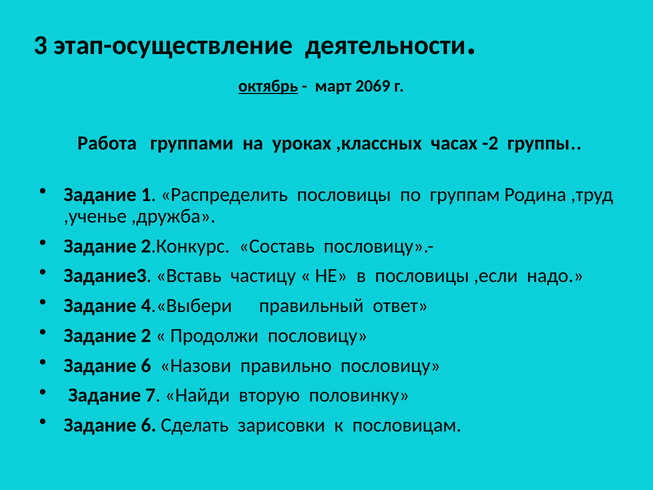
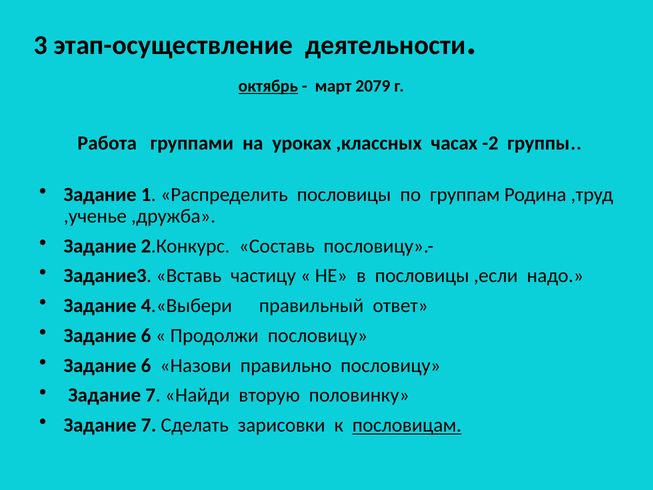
2069: 2069 -> 2079
2 at (146, 335): 2 -> 6
6 at (149, 425): 6 -> 7
пословицам underline: none -> present
